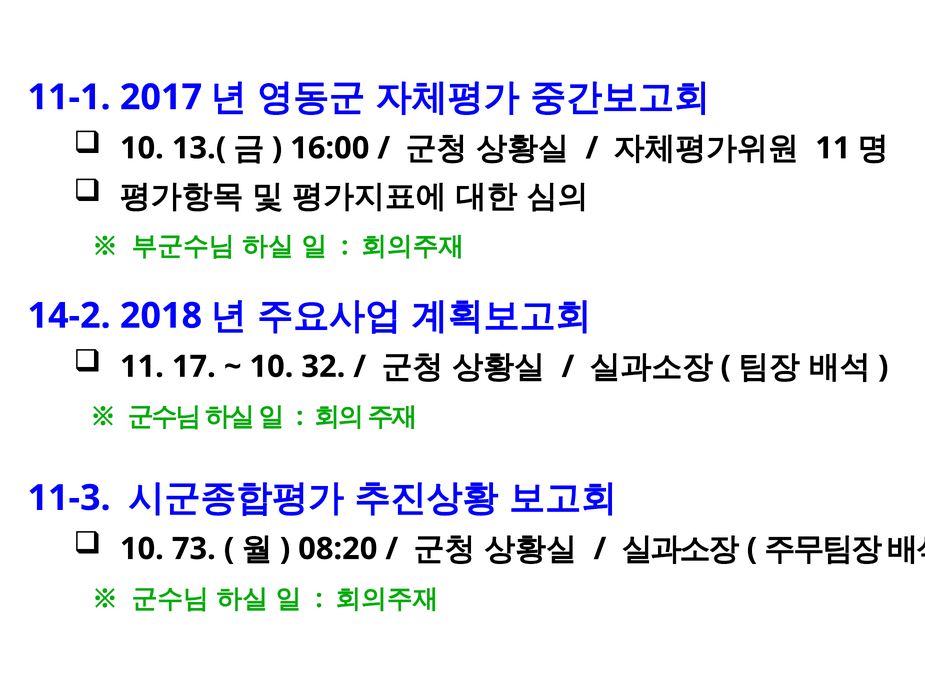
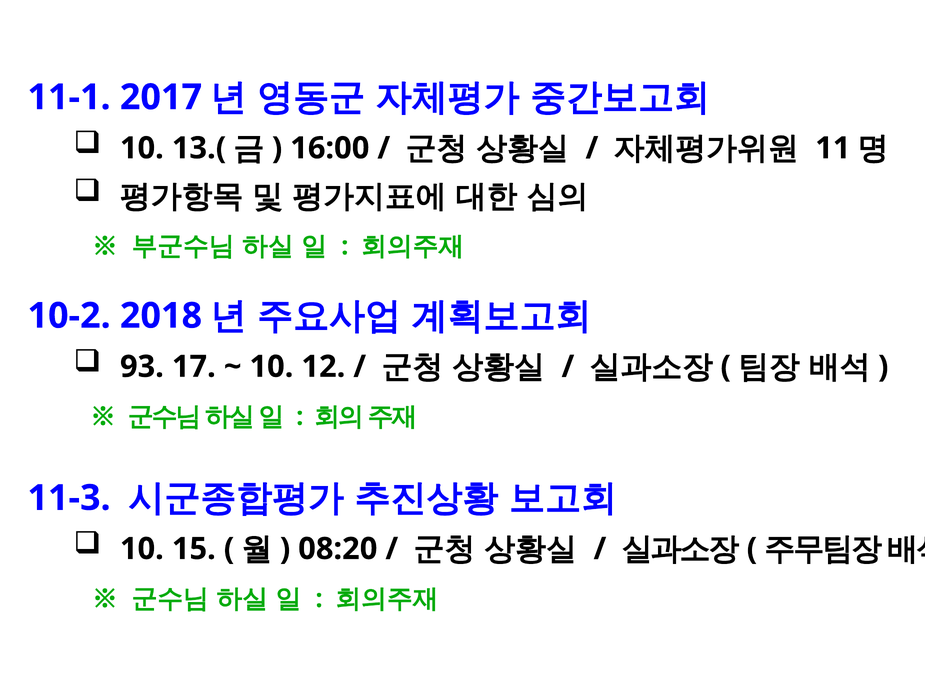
14-2: 14-2 -> 10-2
11 at (142, 367): 11 -> 93
32: 32 -> 12
73: 73 -> 15
